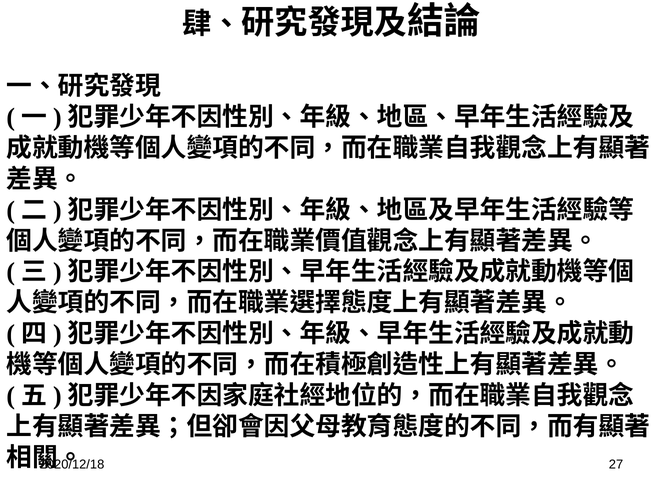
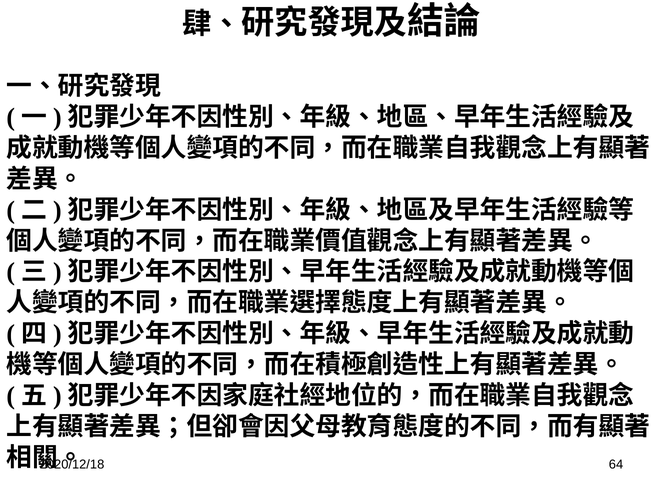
27: 27 -> 64
